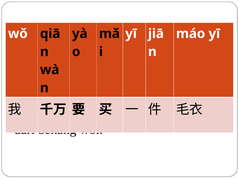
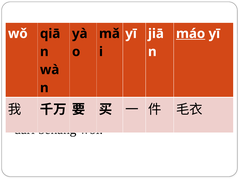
máo underline: none -> present
